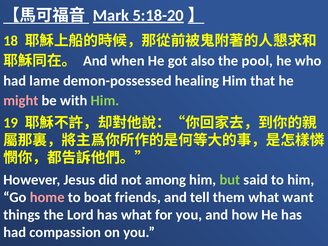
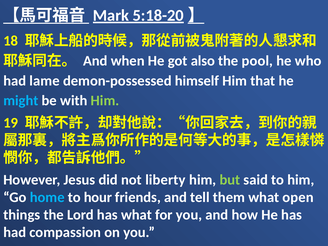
healing: healing -> himself
might colour: pink -> light blue
among: among -> liberty
home colour: pink -> light blue
boat: boat -> hour
want: want -> open
